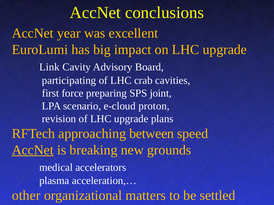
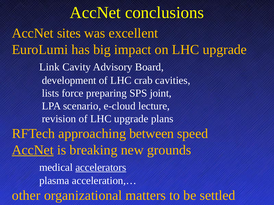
year: year -> sites
participating: participating -> development
first: first -> lists
proton: proton -> lecture
accelerators underline: none -> present
